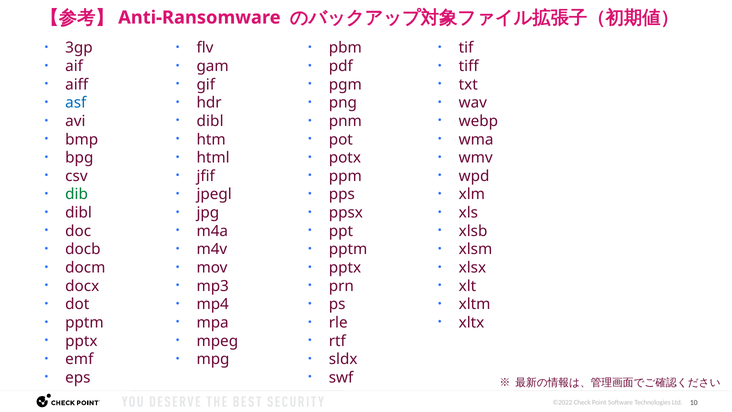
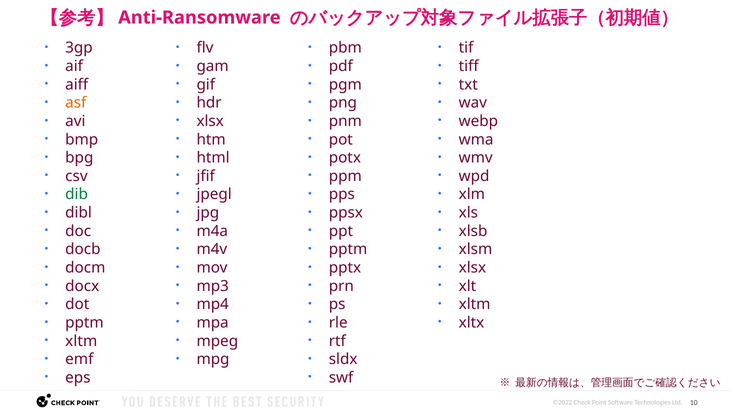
asf colour: blue -> orange
dibl at (210, 121): dibl -> xlsx
pptx at (81, 341): pptx -> xltm
